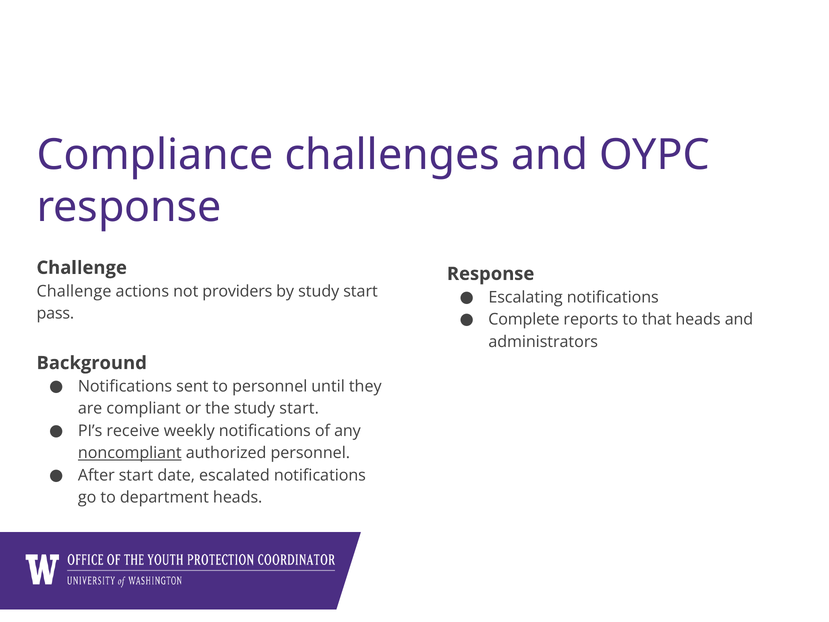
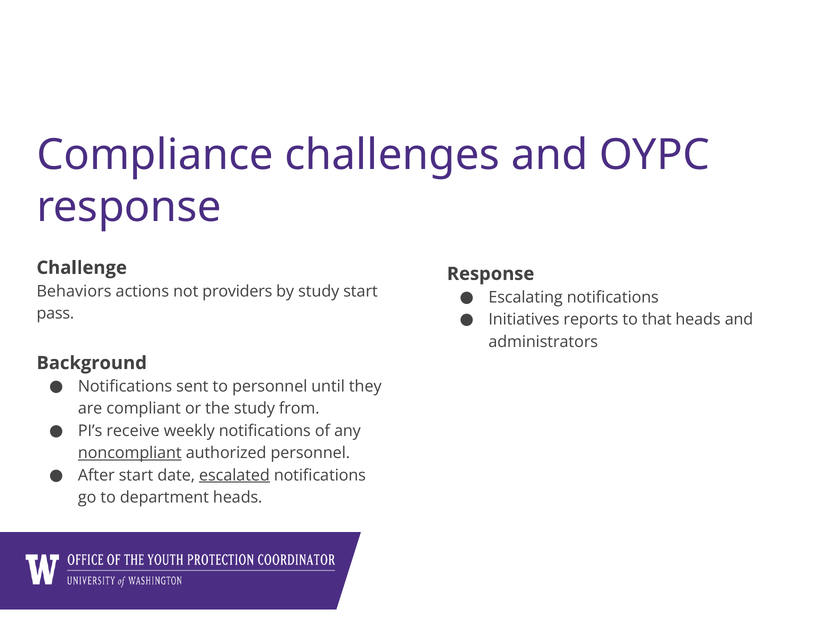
Challenge at (74, 291): Challenge -> Behaviors
Complete: Complete -> Initiatives
the study start: start -> from
escalated underline: none -> present
